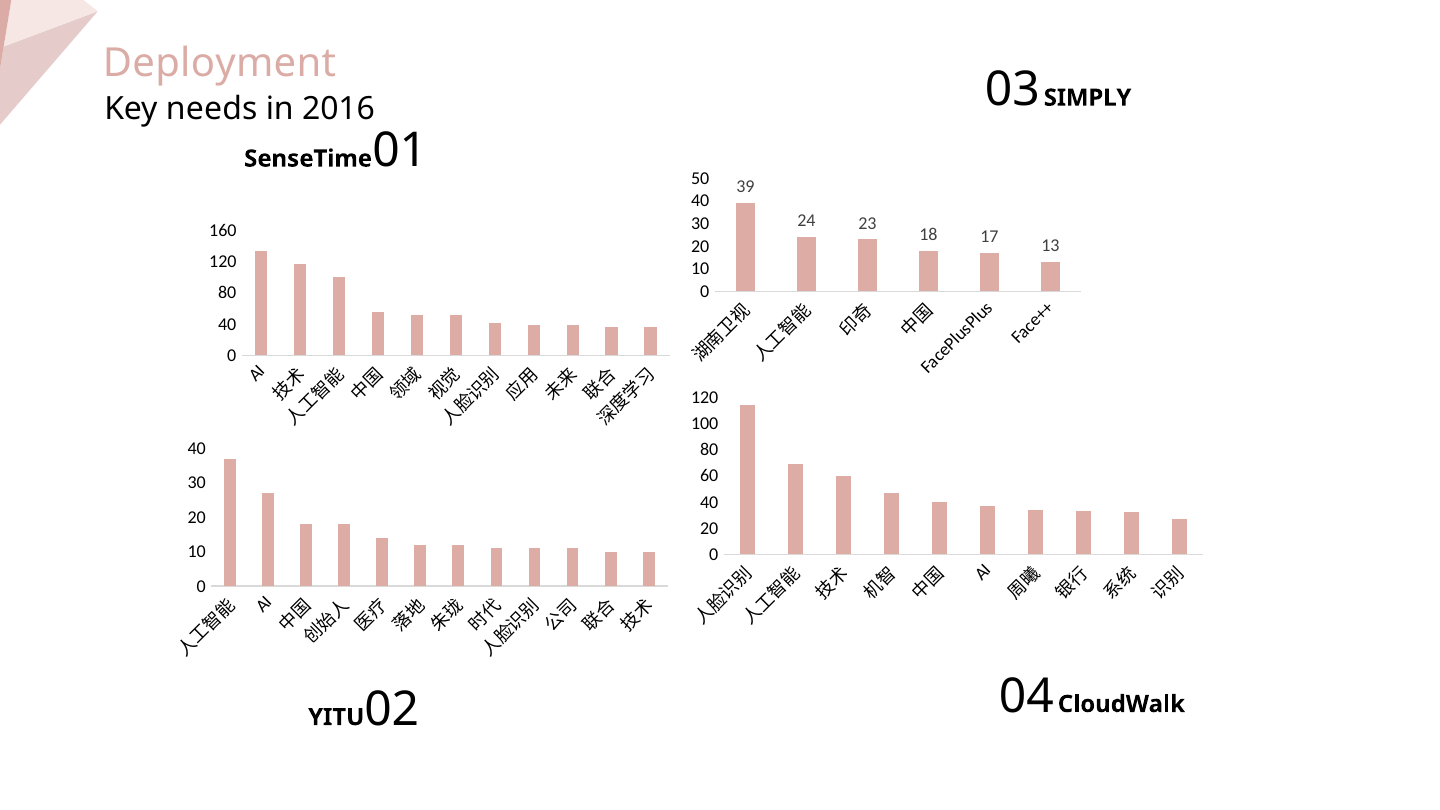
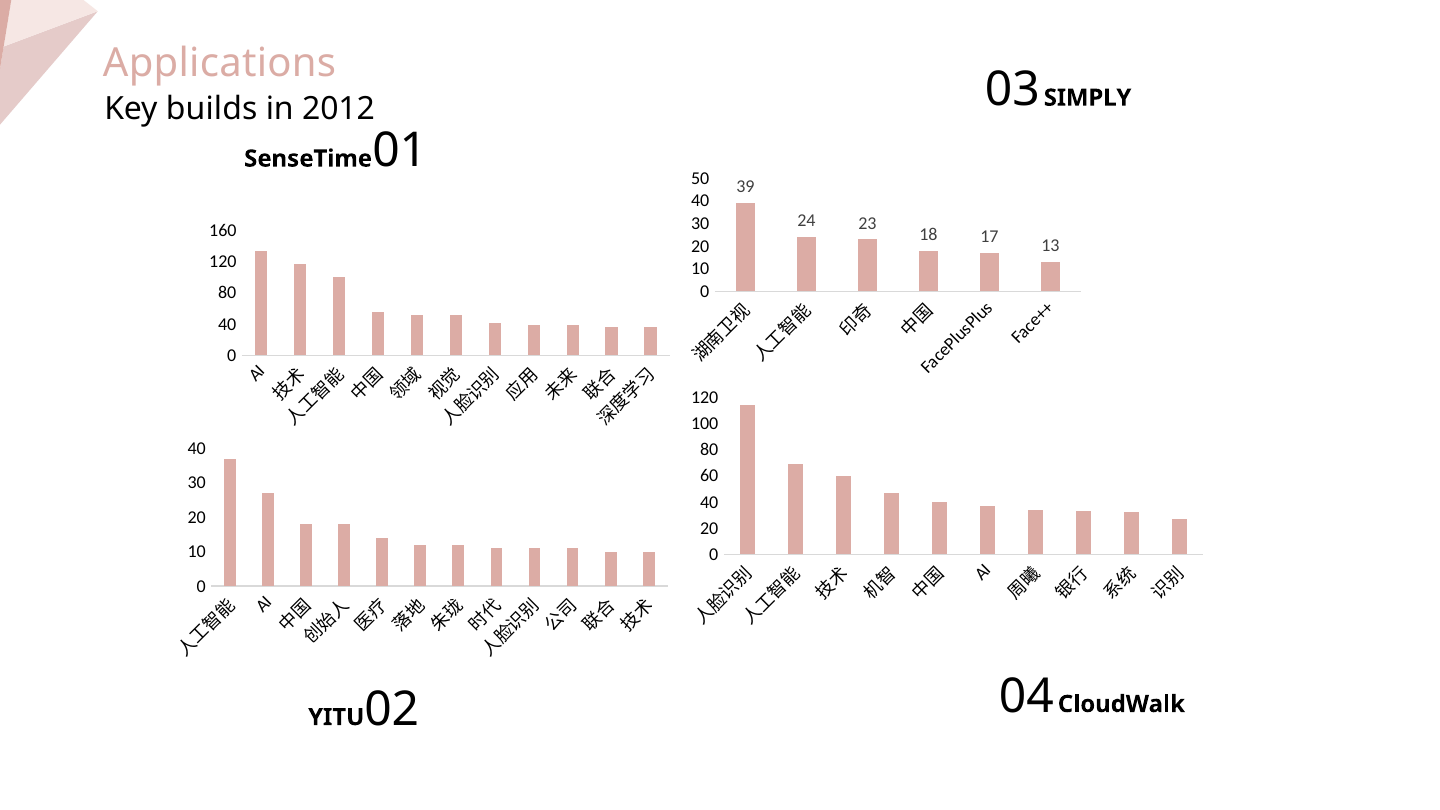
Deployment: Deployment -> Applications
needs: needs -> builds
2016: 2016 -> 2012
